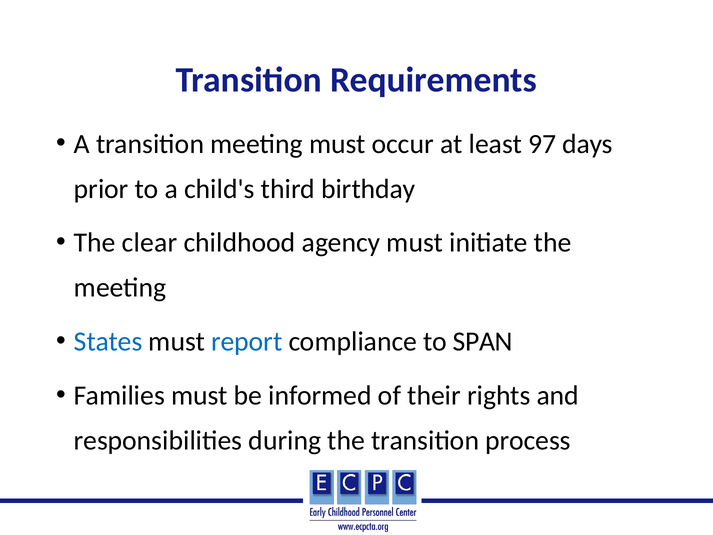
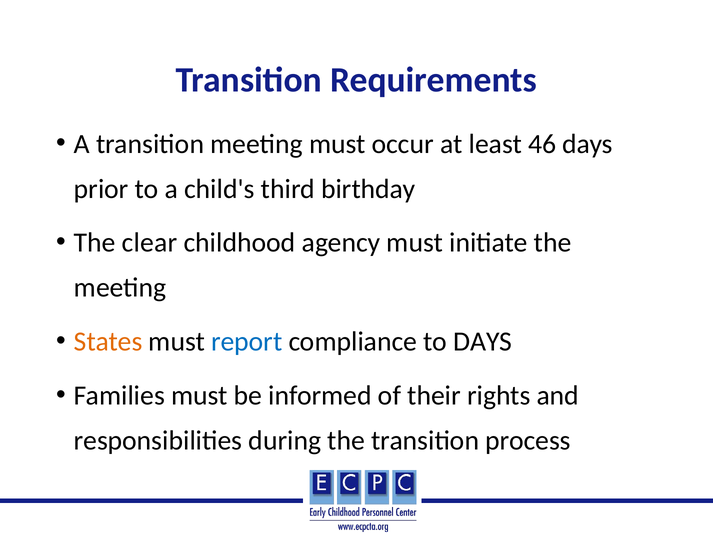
97: 97 -> 46
States colour: blue -> orange
to SPAN: SPAN -> DAYS
